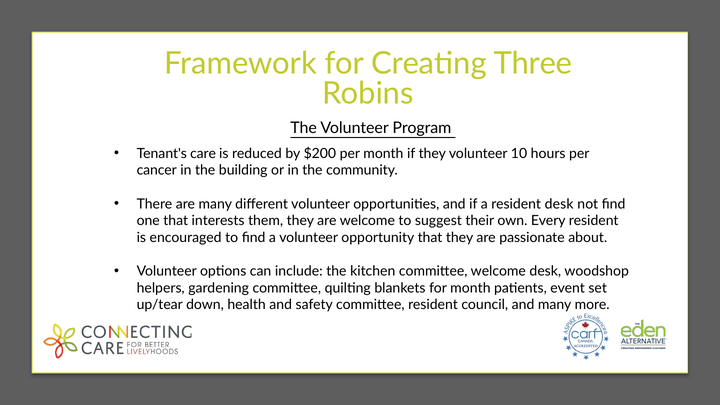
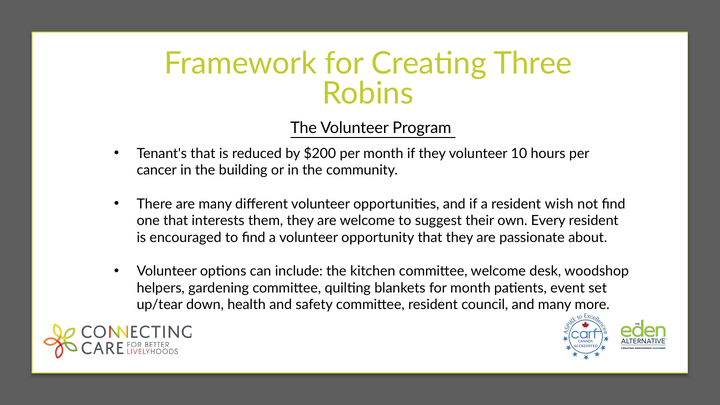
Tenant's care: care -> that
resident desk: desk -> wish
